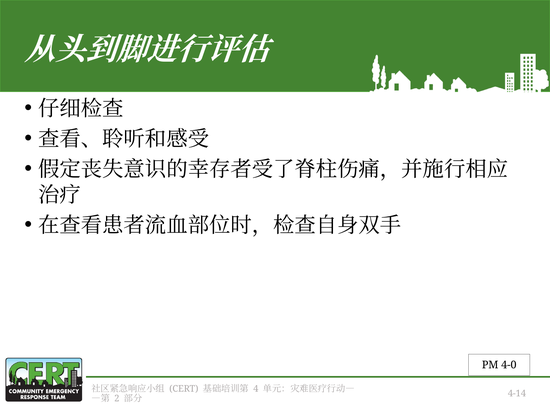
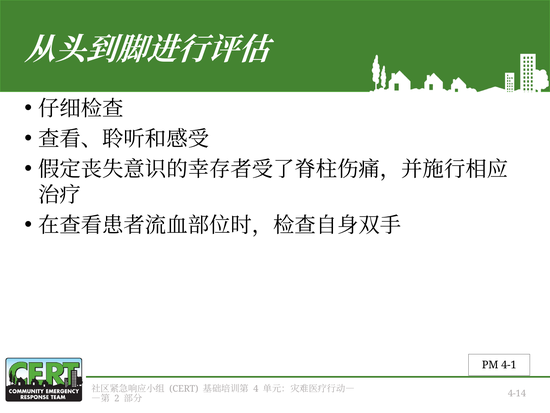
4-0: 4-0 -> 4-1
